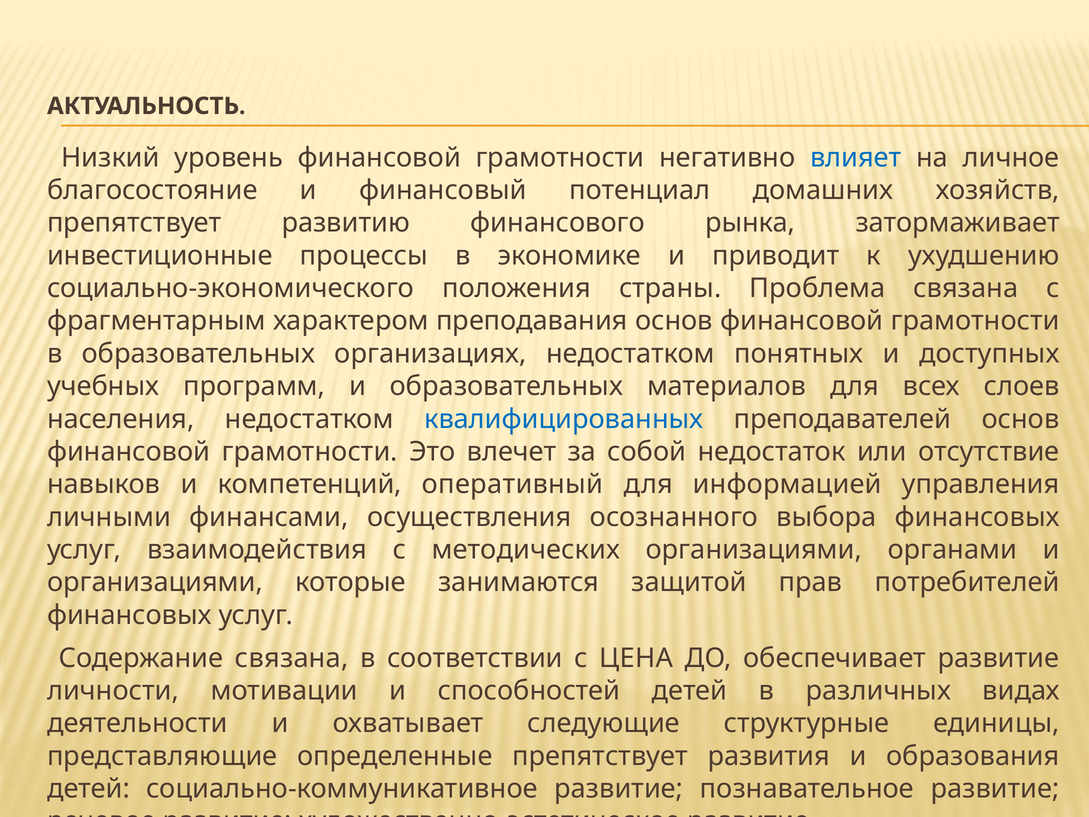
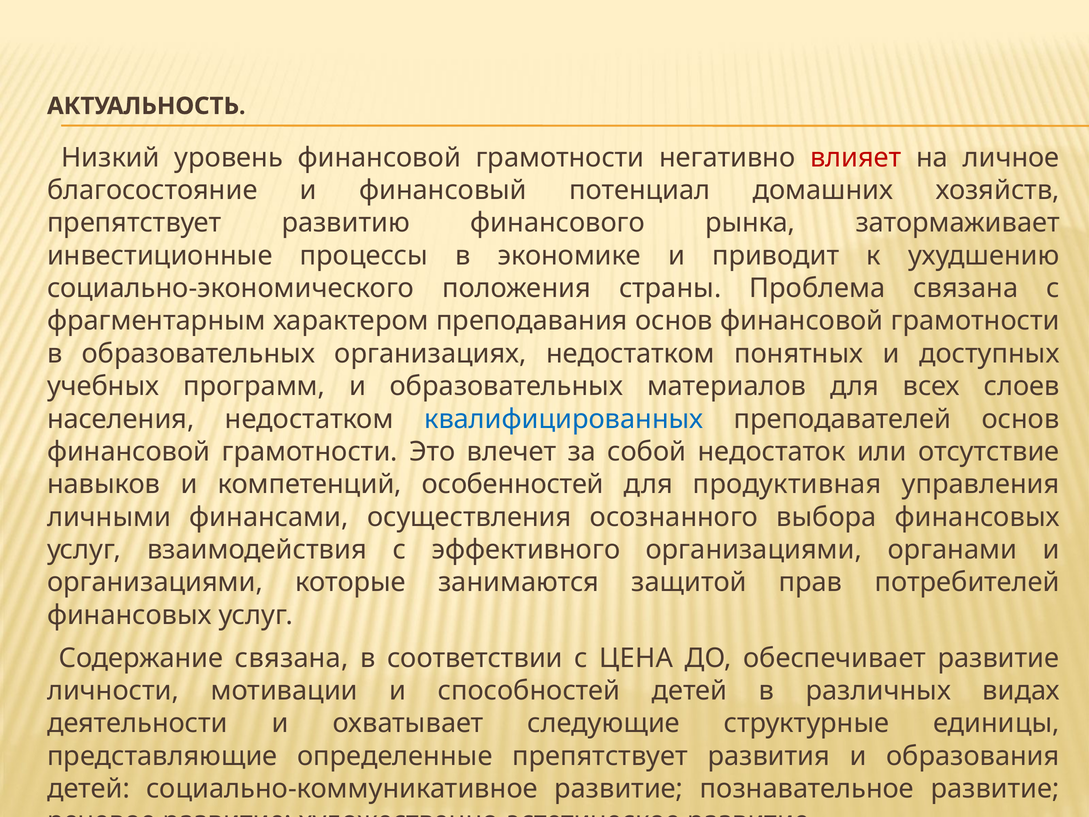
влияет colour: blue -> red
оперативный: оперативный -> особенностей
информацией: информацией -> продуктивная
методических: методических -> эффективного
